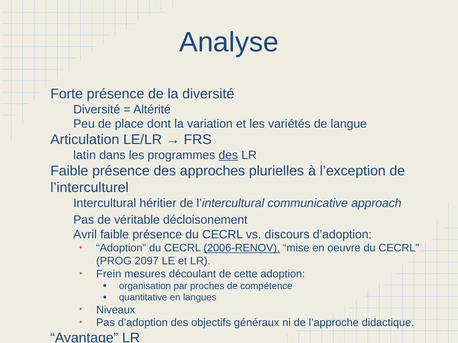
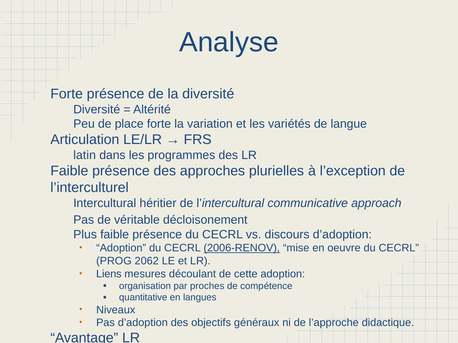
dont: dont -> forte
des at (228, 155) underline: present -> none
Avril: Avril -> Plus
2097: 2097 -> 2062
Frein: Frein -> Liens
